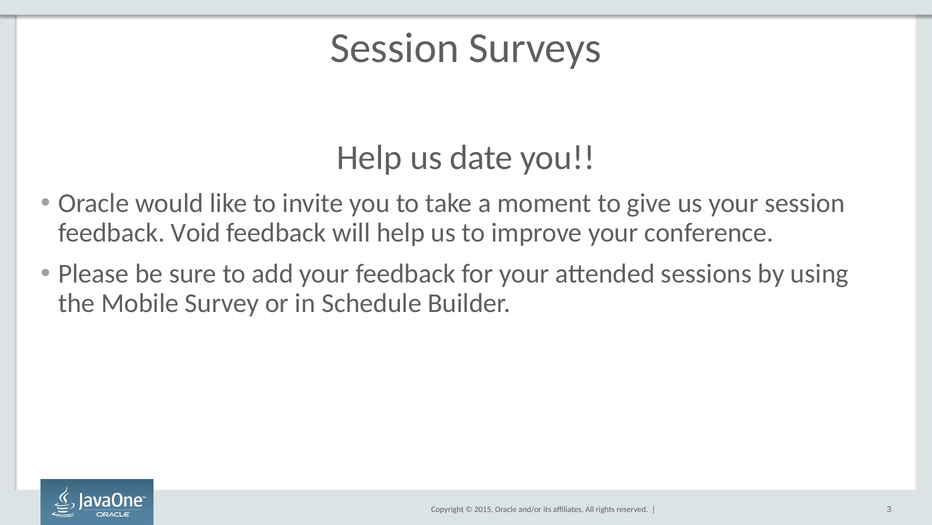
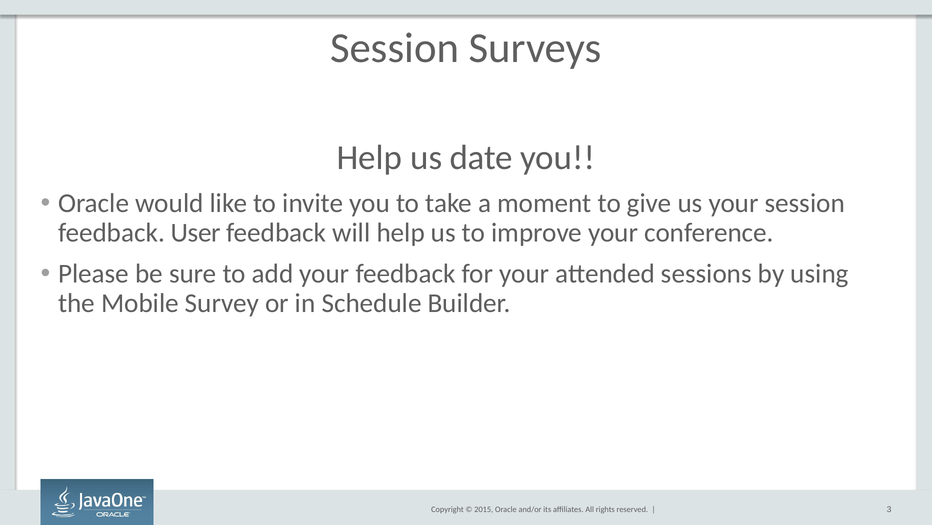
Void: Void -> User
